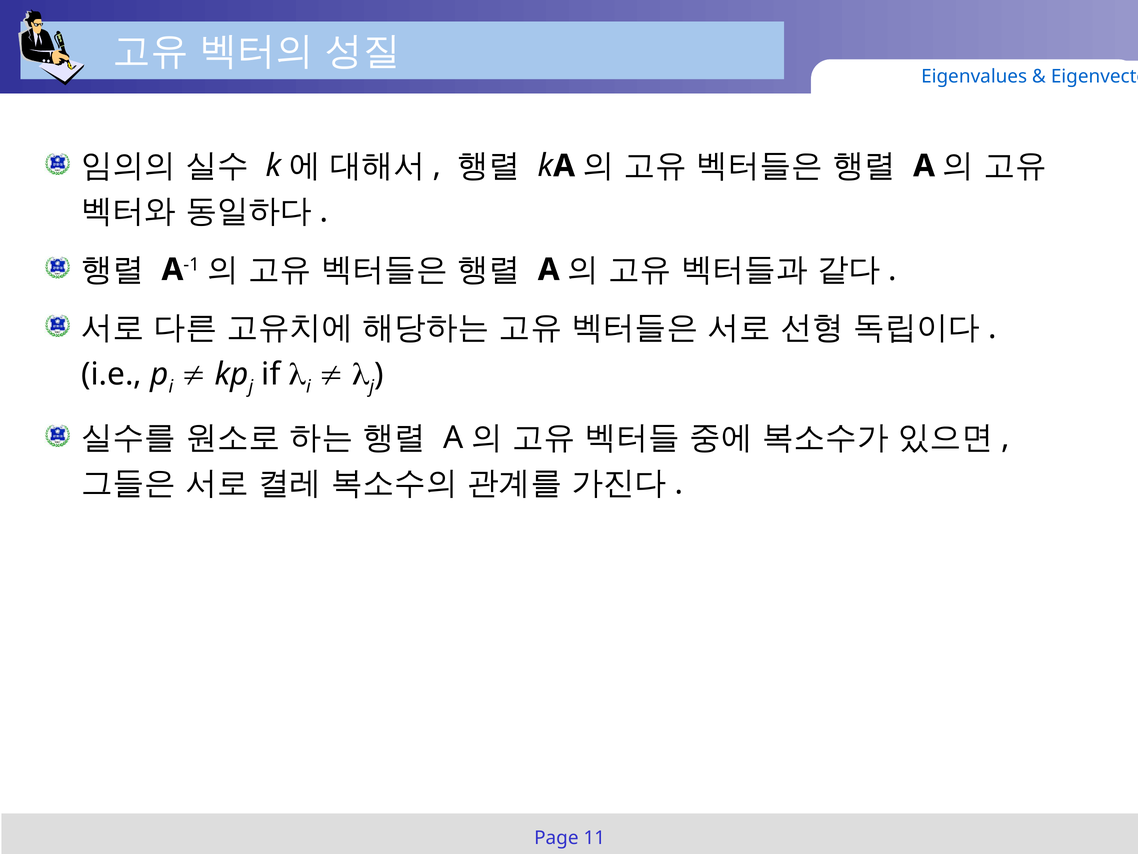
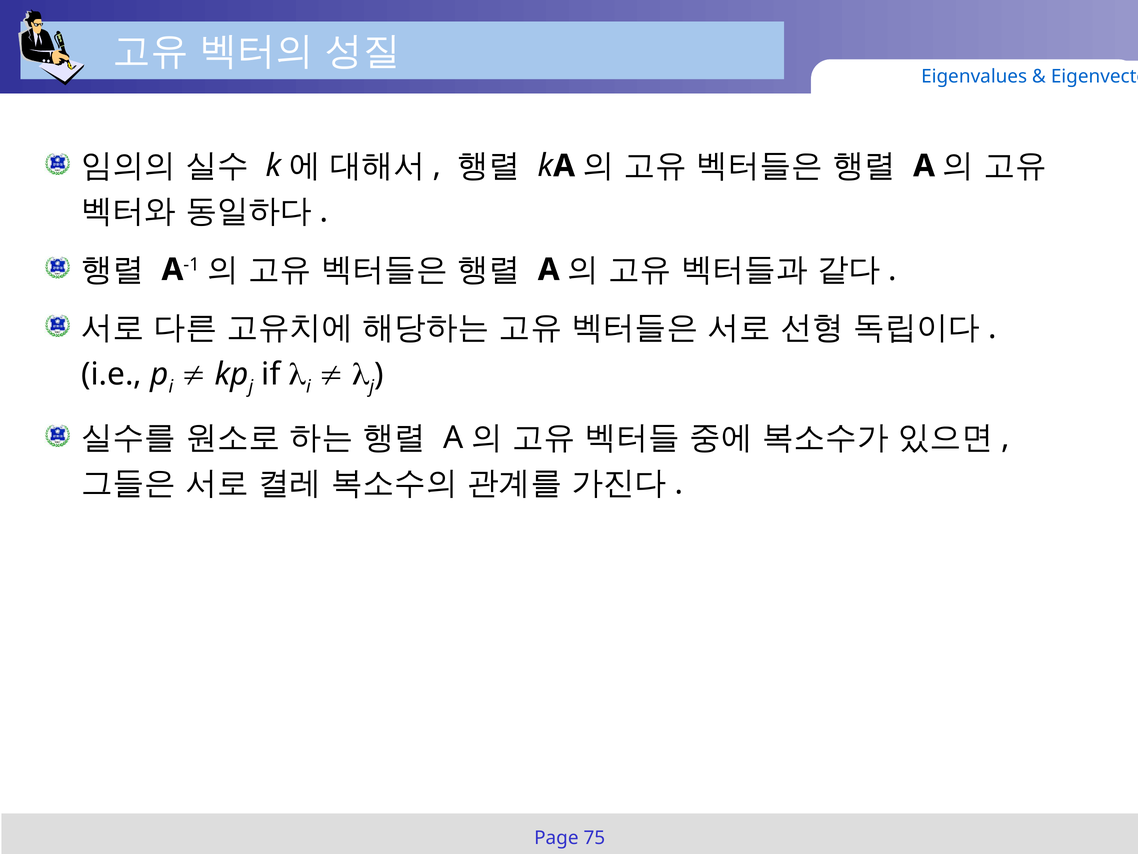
11: 11 -> 75
